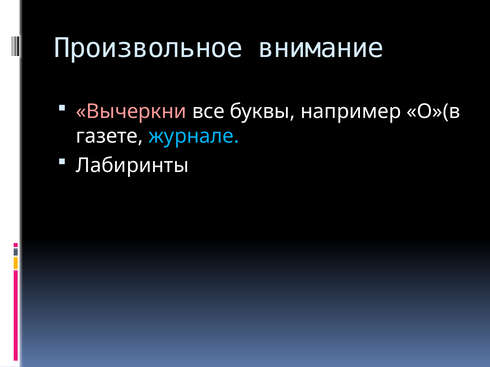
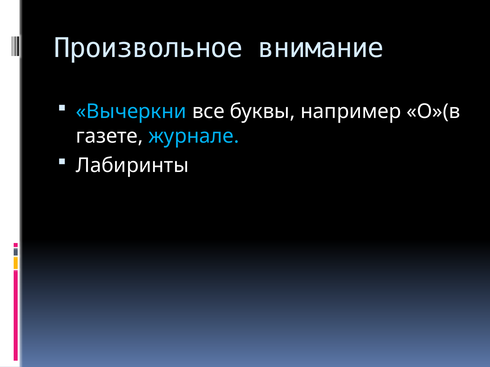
Вычеркни colour: pink -> light blue
